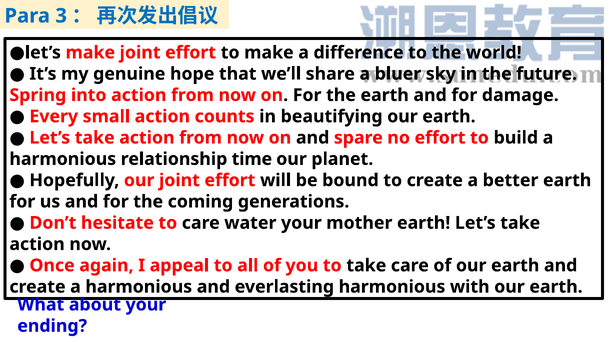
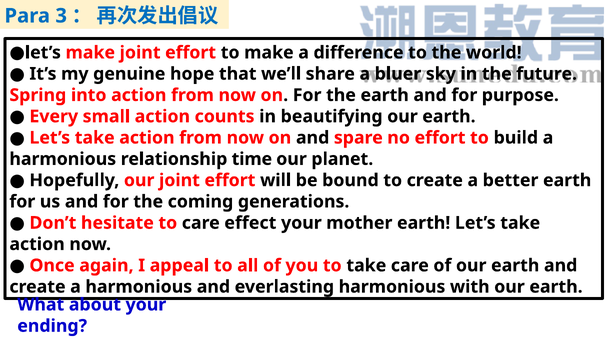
damage: damage -> purpose
water: water -> effect
